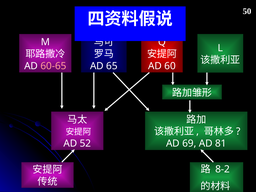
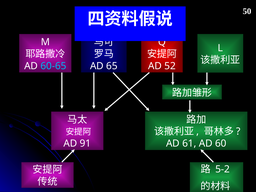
60-65 colour: pink -> light blue
60: 60 -> 52
52: 52 -> 91
69: 69 -> 61
81: 81 -> 60
8-2: 8-2 -> 5-2
